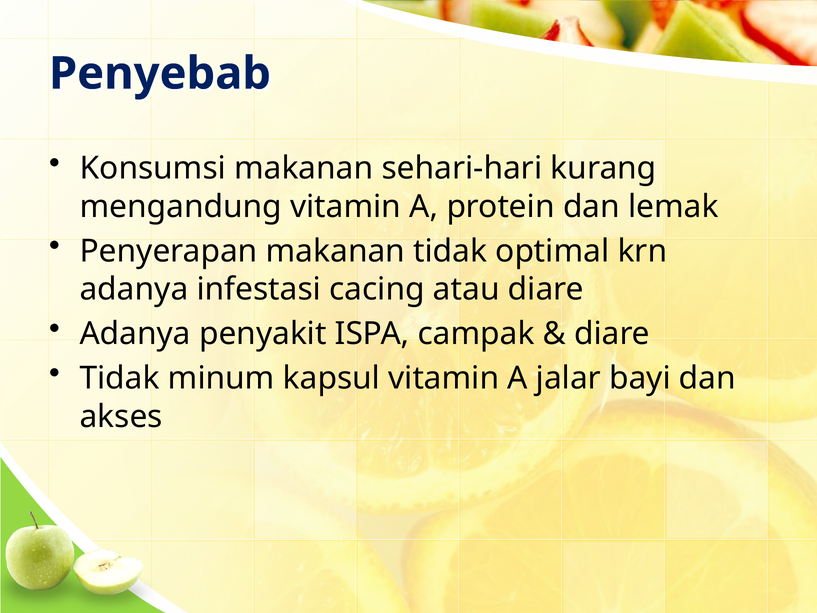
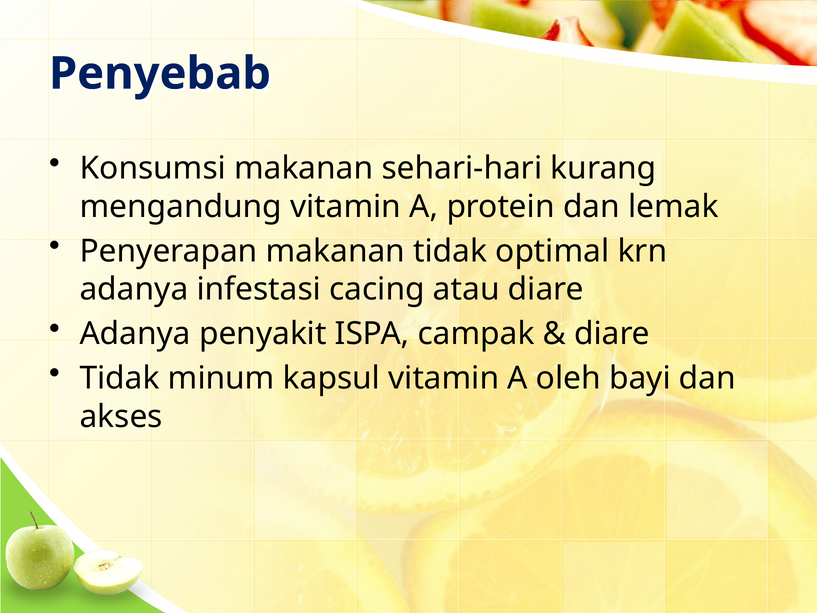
jalar: jalar -> oleh
